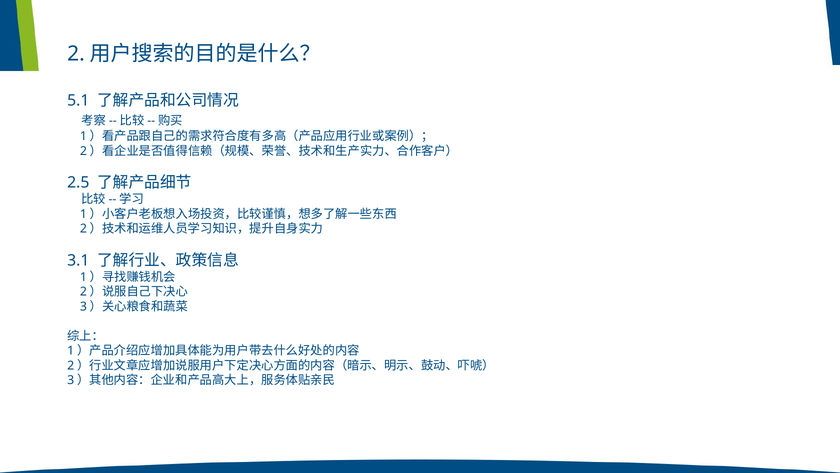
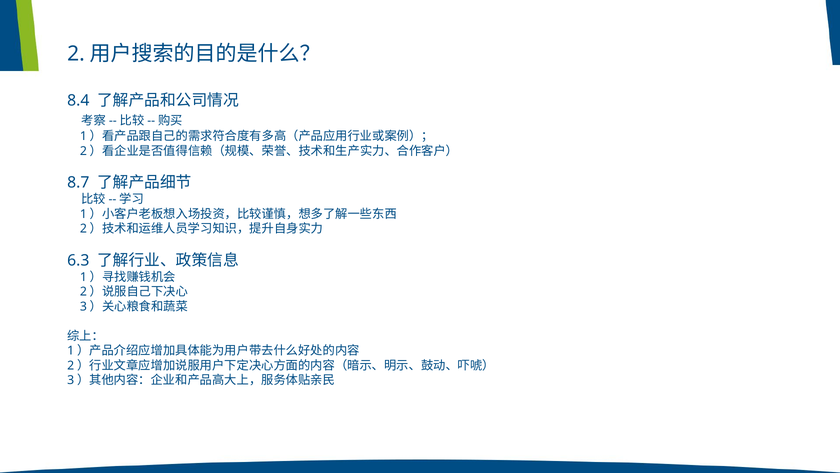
5.1: 5.1 -> 8.4
2.5: 2.5 -> 8.7
3.1: 3.1 -> 6.3
